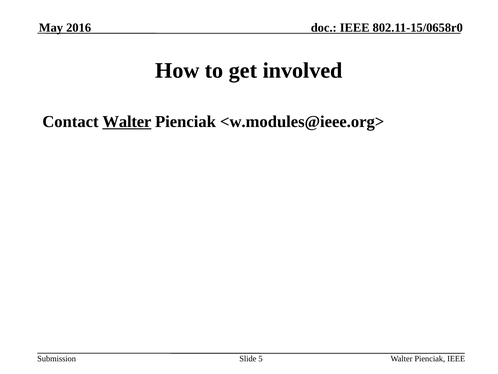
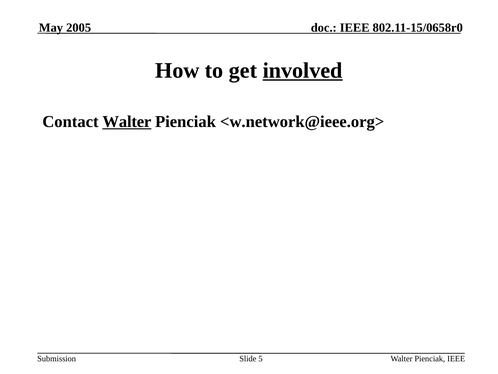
2016: 2016 -> 2005
involved underline: none -> present
<w.modules@ieee.org>: <w.modules@ieee.org> -> <w.network@ieee.org>
